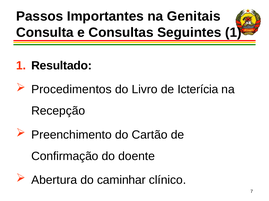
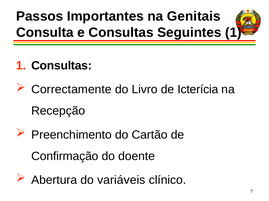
1 Resultado: Resultado -> Consultas
Procedimentos: Procedimentos -> Correctamente
caminhar: caminhar -> variáveis
